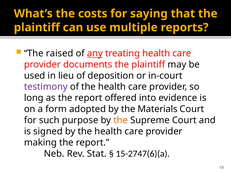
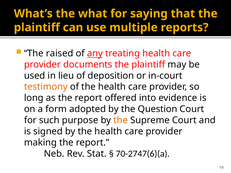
costs: costs -> what
testimony colour: purple -> orange
Materials: Materials -> Question
15-2747(6)(a: 15-2747(6)(a -> 70-2747(6)(a
